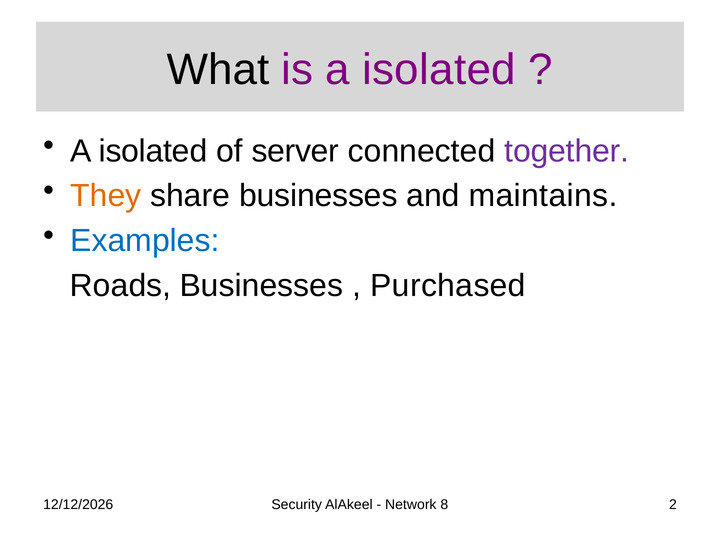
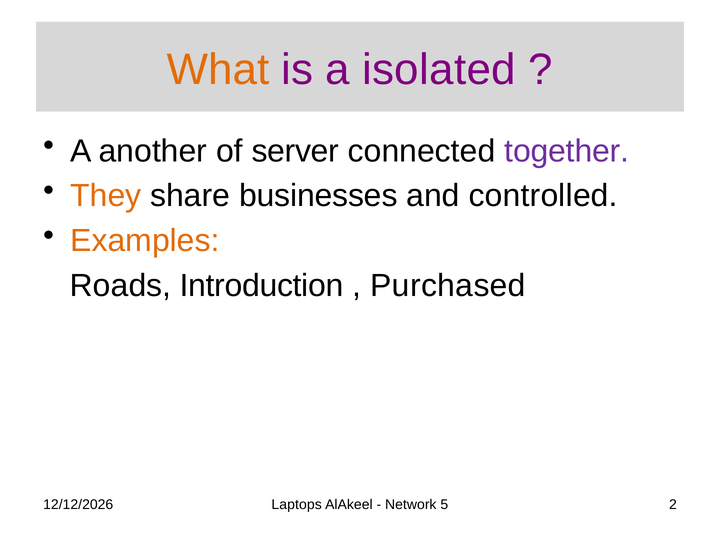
What colour: black -> orange
isolated at (153, 151): isolated -> another
maintains: maintains -> controlled
Examples colour: blue -> orange
Roads Businesses: Businesses -> Introduction
Security: Security -> Laptops
8: 8 -> 5
